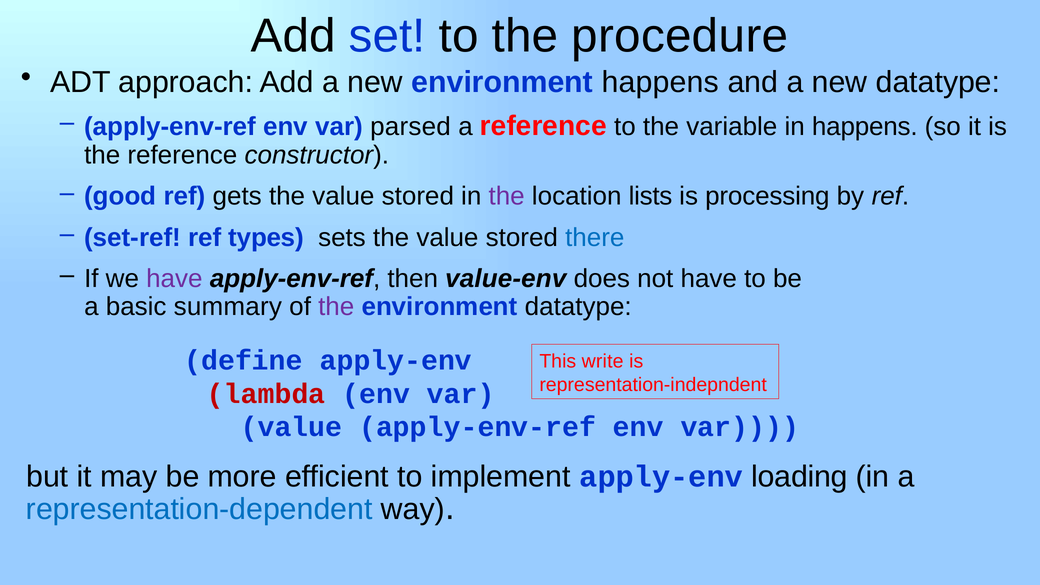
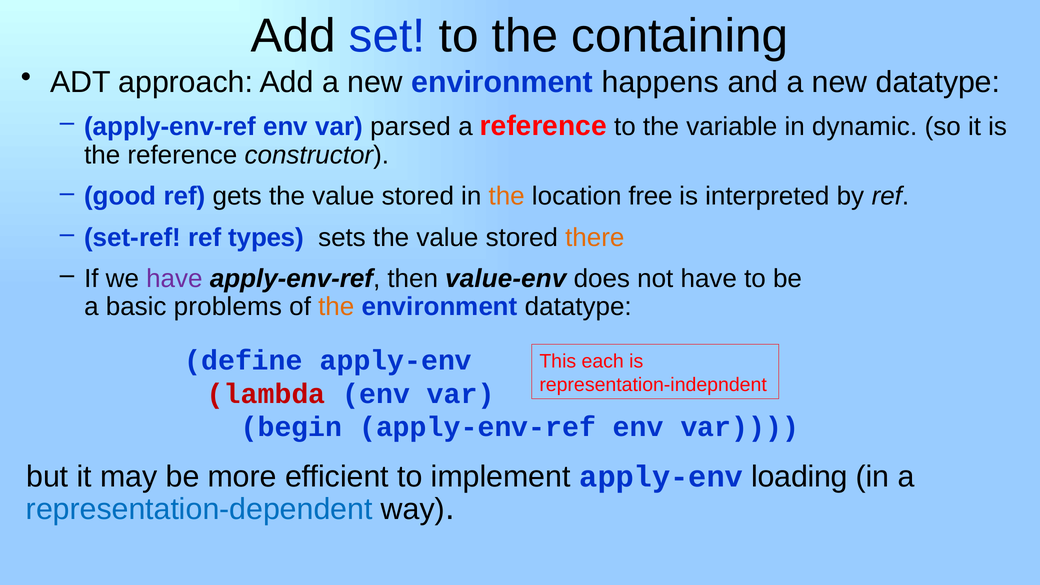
procedure: procedure -> containing
in happens: happens -> dynamic
the at (507, 196) colour: purple -> orange
lists: lists -> free
processing: processing -> interpreted
there colour: blue -> orange
summary: summary -> problems
the at (336, 307) colour: purple -> orange
write: write -> each
value at (291, 427): value -> begin
